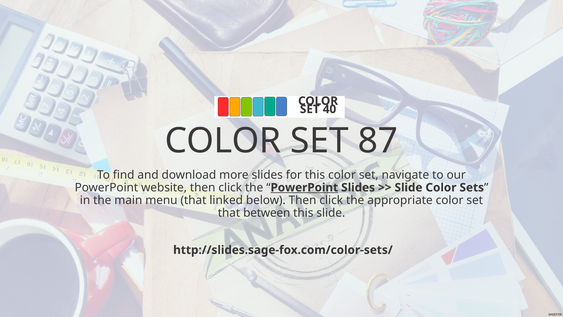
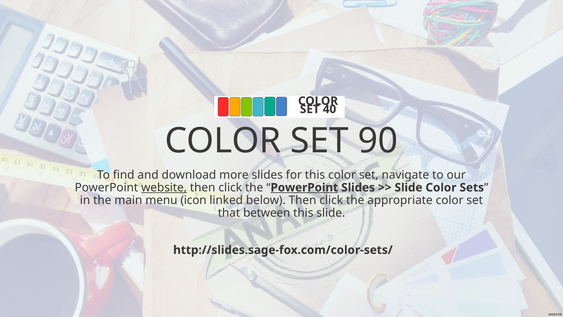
87: 87 -> 90
website underline: none -> present
menu that: that -> icon
